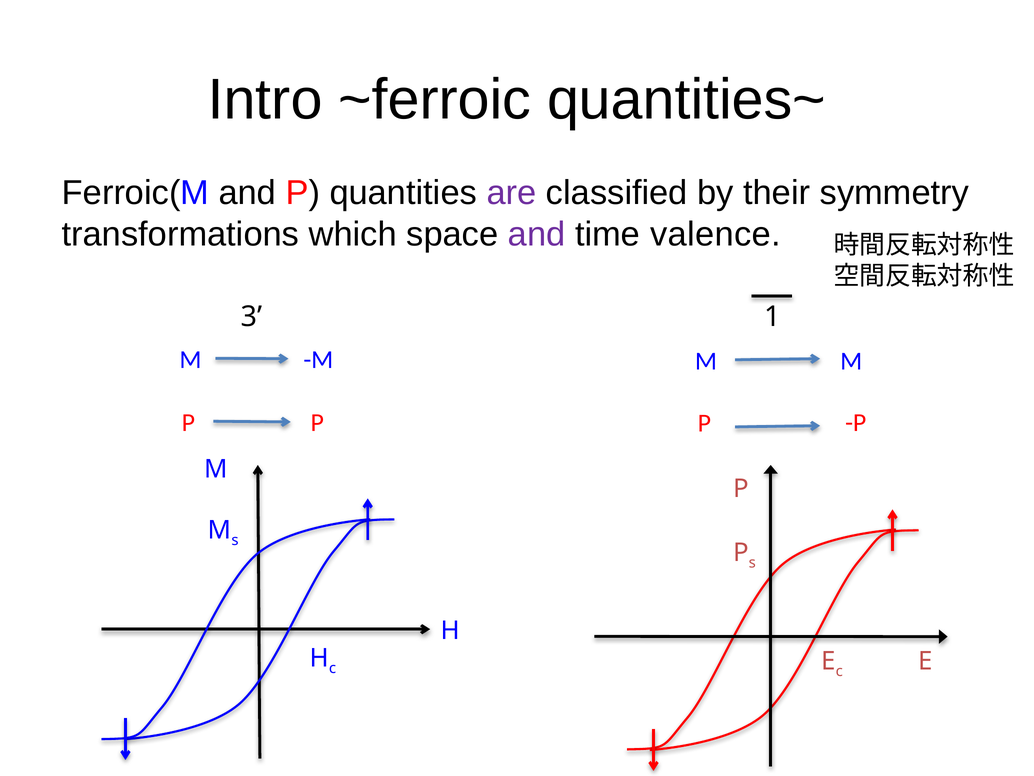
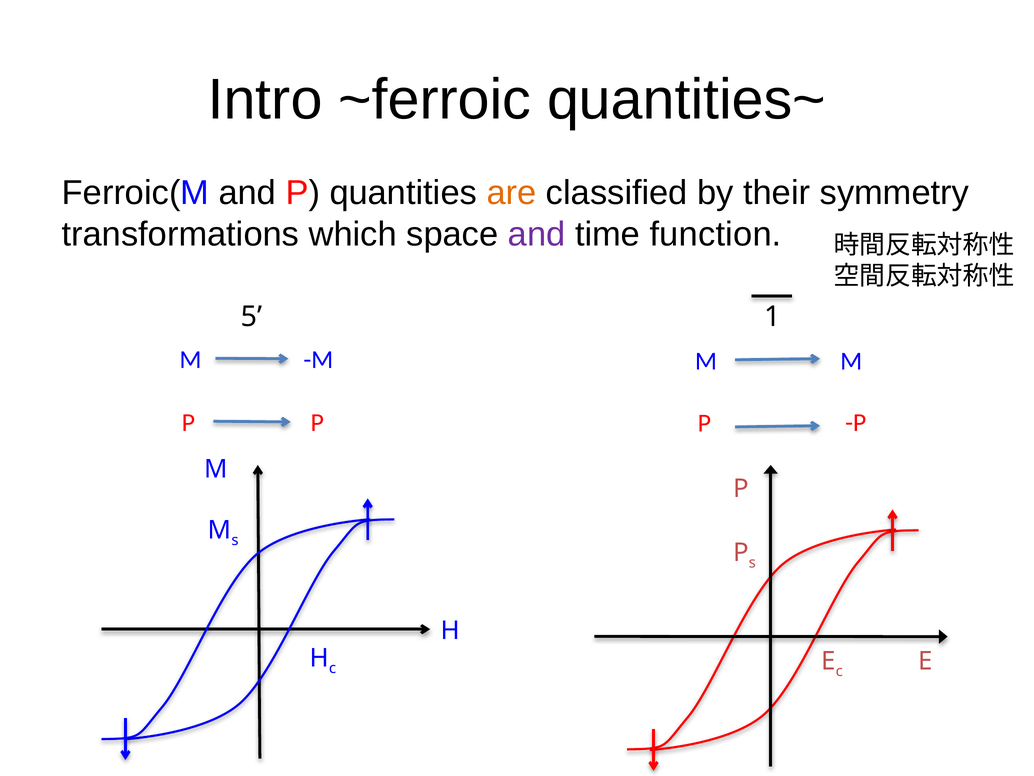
are colour: purple -> orange
valence: valence -> function
3: 3 -> 5
